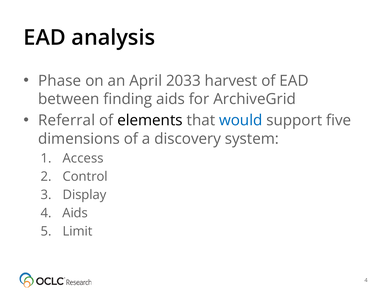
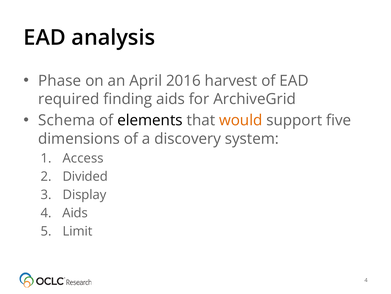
2033: 2033 -> 2016
between: between -> required
Referral: Referral -> Schema
would colour: blue -> orange
Control: Control -> Divided
